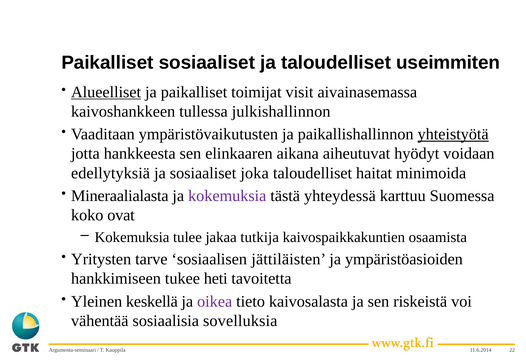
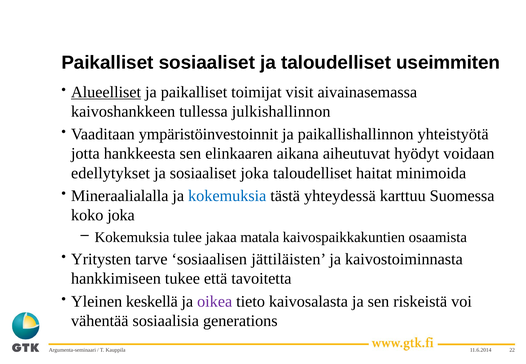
ympäristövaikutusten: ympäristövaikutusten -> ympäristöinvestoinnit
yhteistyötä underline: present -> none
edellytyksiä: edellytyksiä -> edellytykset
Mineraalialasta: Mineraalialasta -> Mineraalialalla
kokemuksia at (227, 196) colour: purple -> blue
koko ovat: ovat -> joka
tutkija: tutkija -> matala
ympäristöasioiden: ympäristöasioiden -> kaivostoiminnasta
heti: heti -> että
sovelluksia: sovelluksia -> generations
